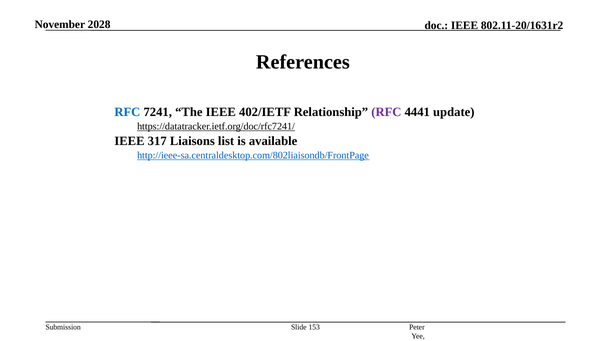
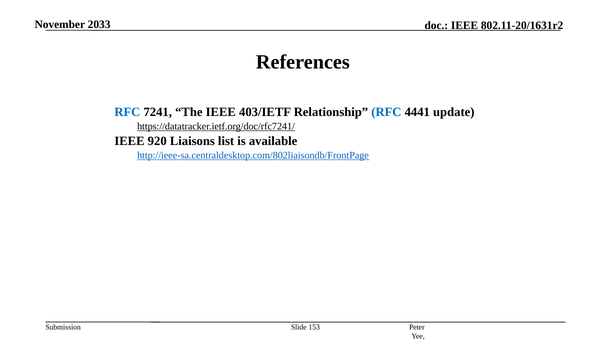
2028: 2028 -> 2033
402/IETF: 402/IETF -> 403/IETF
RFC at (386, 112) colour: purple -> blue
317: 317 -> 920
